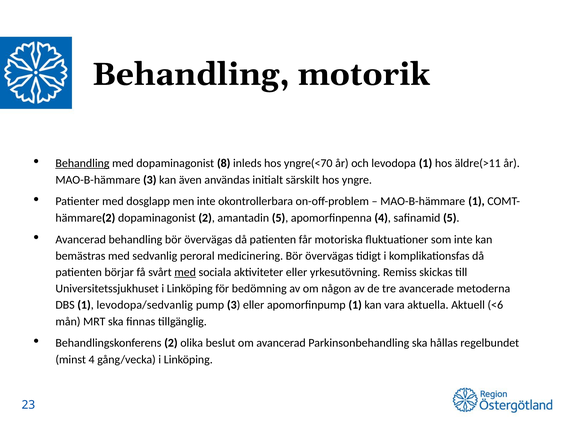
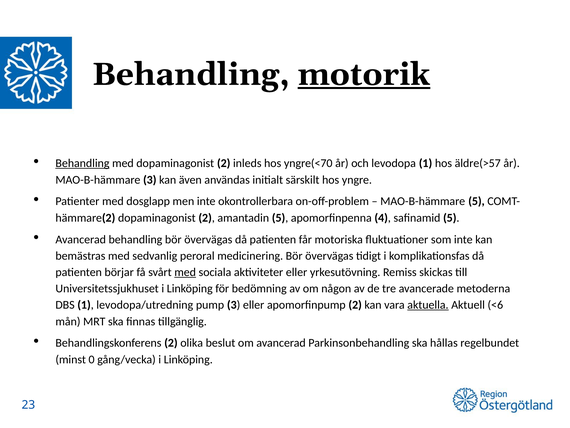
motorik underline: none -> present
med dopaminagonist 8: 8 -> 2
äldre(>11: äldre(>11 -> äldre(>57
MAO-B-hämmare 1: 1 -> 5
levodopa/sedvanlig: levodopa/sedvanlig -> levodopa/utredning
apomorfinpump 1: 1 -> 2
aktuella underline: none -> present
minst 4: 4 -> 0
